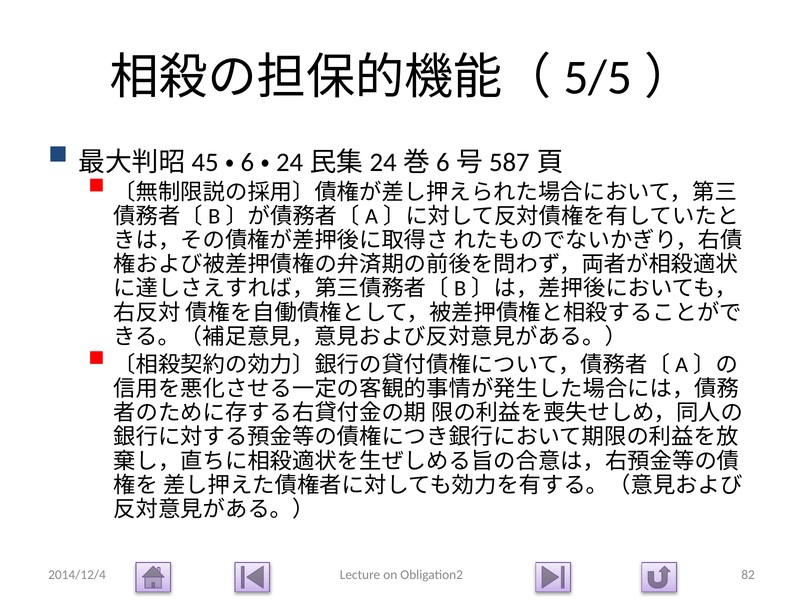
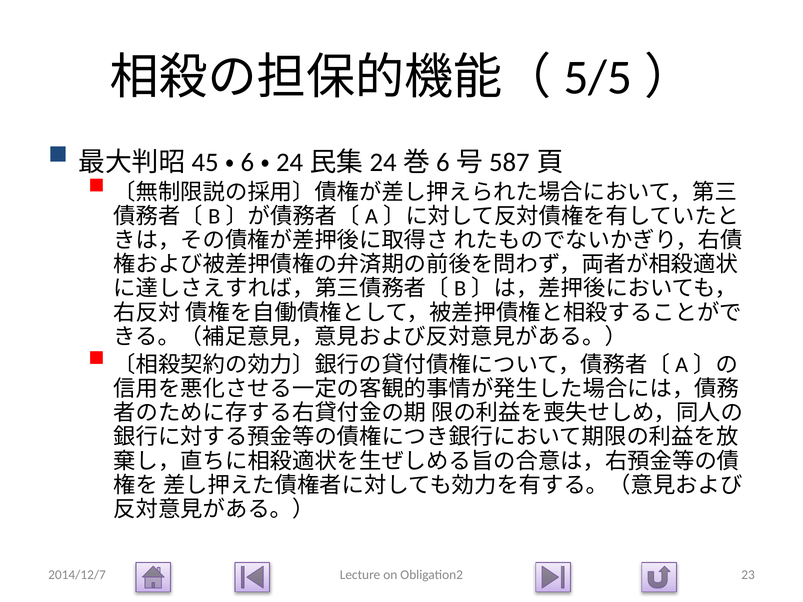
2014/12/4: 2014/12/4 -> 2014/12/7
82: 82 -> 23
